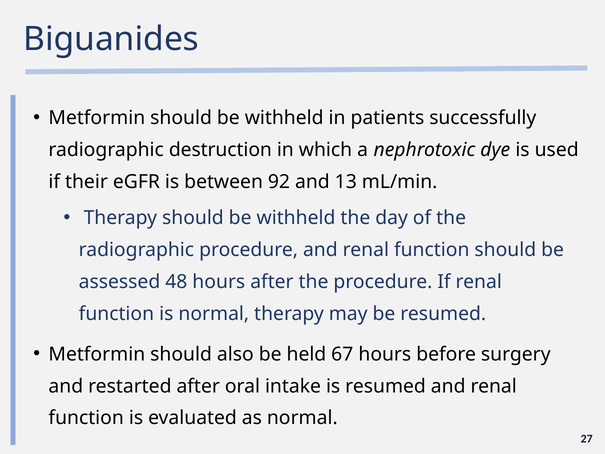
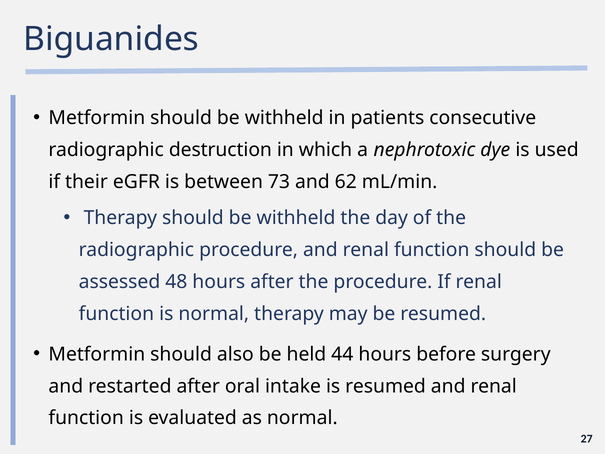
successfully: successfully -> consecutive
92: 92 -> 73
13: 13 -> 62
67: 67 -> 44
